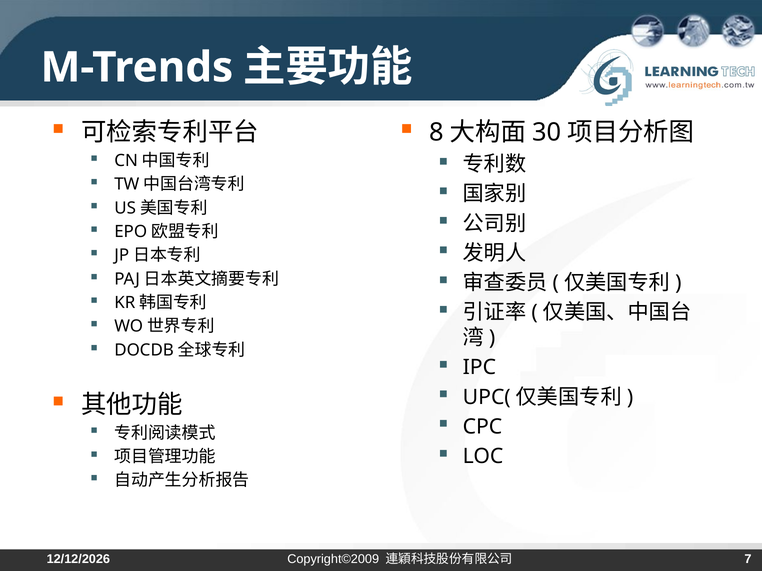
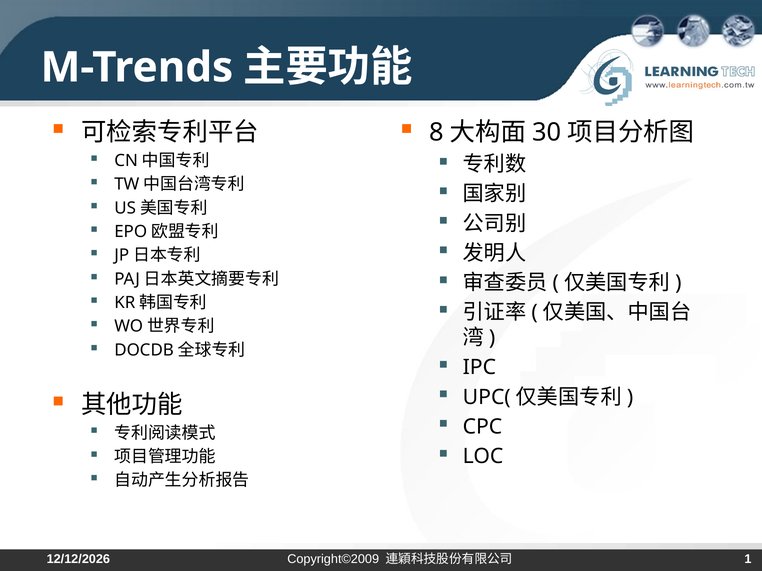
7: 7 -> 1
